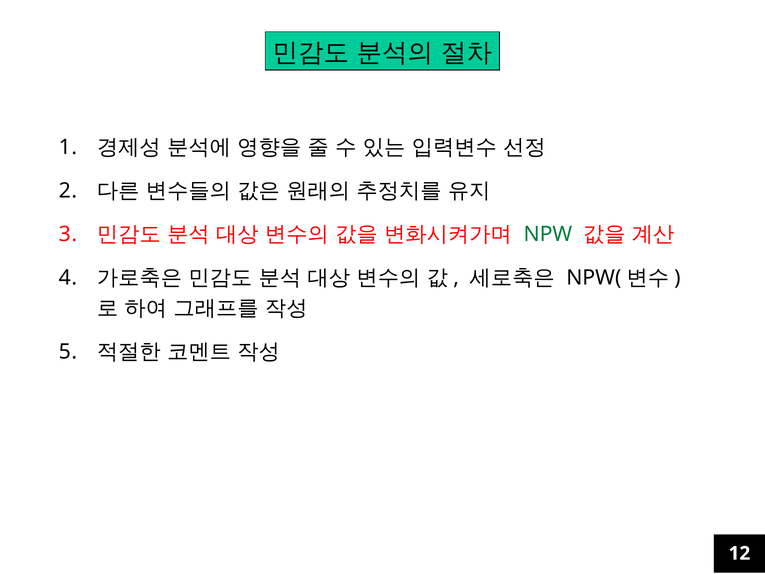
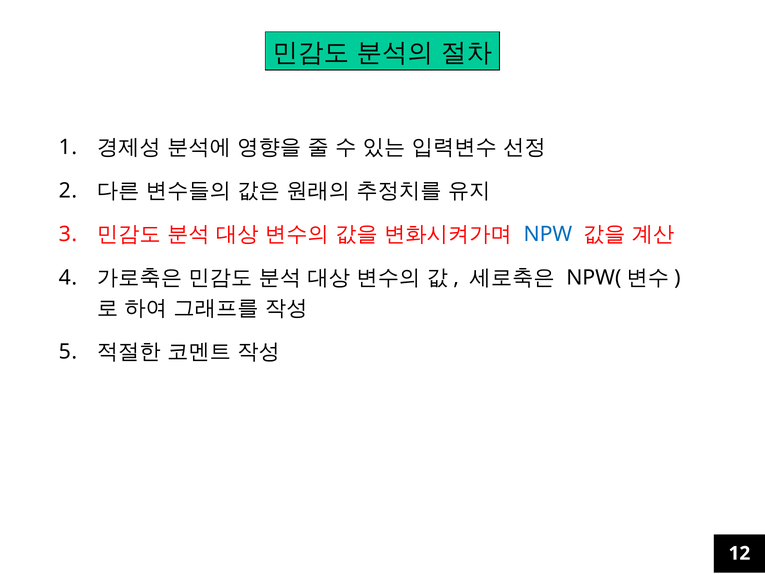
NPW colour: green -> blue
